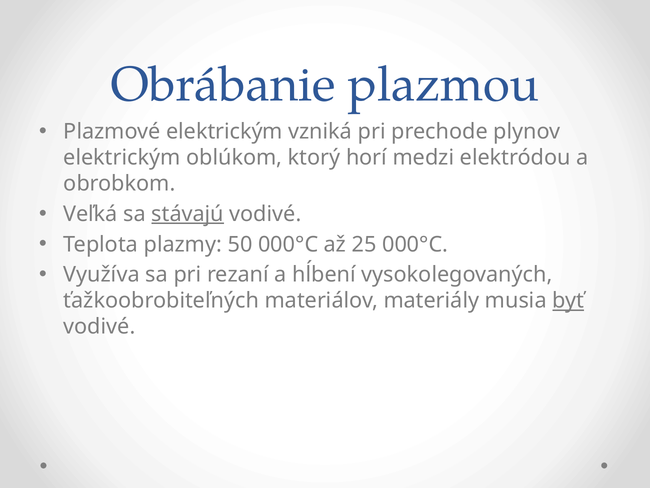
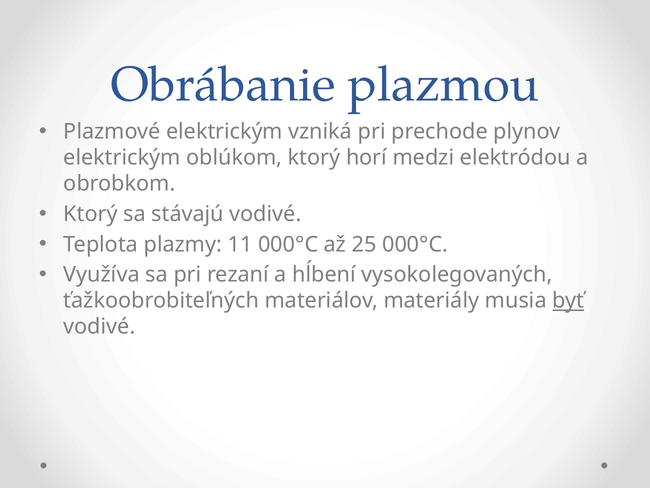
Veľká at (91, 214): Veľká -> Ktorý
stávajú underline: present -> none
50: 50 -> 11
